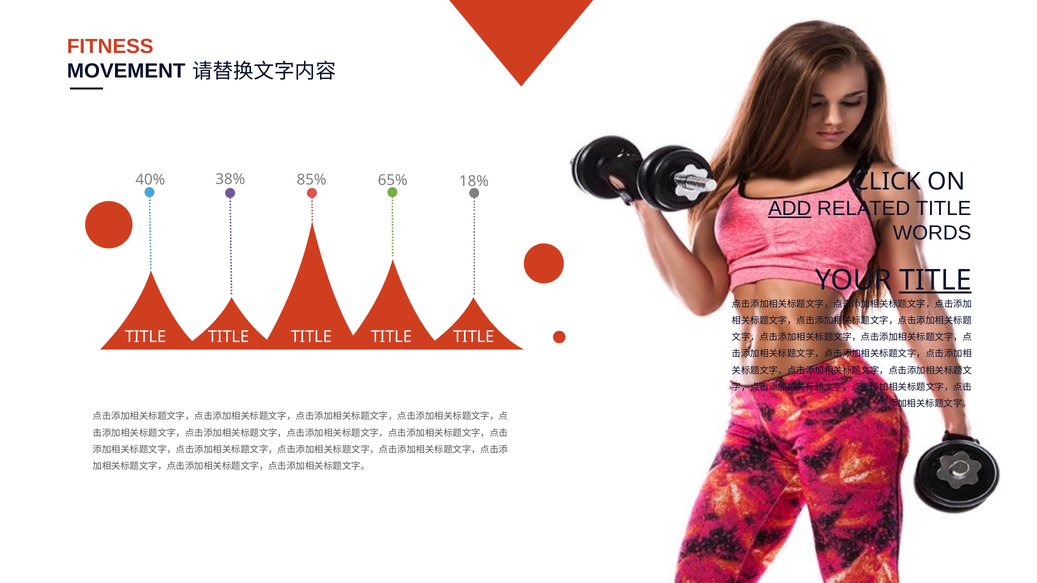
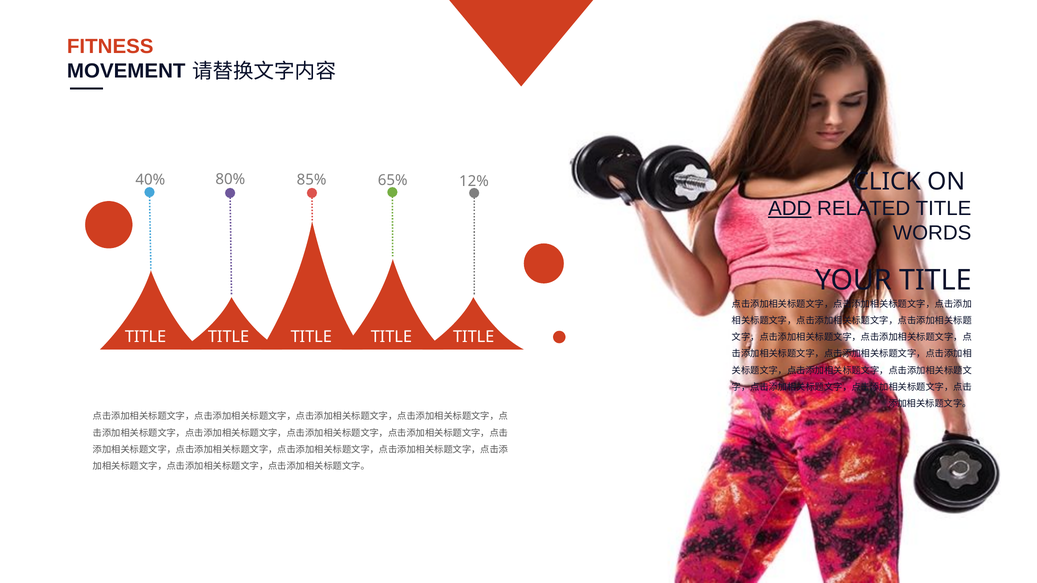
18%: 18% -> 12%
38%: 38% -> 80%
TITLE at (935, 280) underline: present -> none
